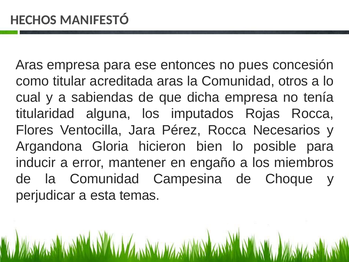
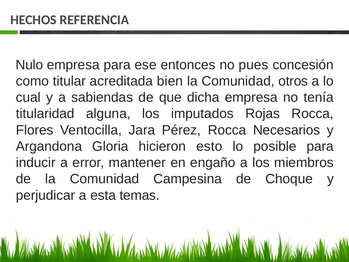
MANIFESTÓ: MANIFESTÓ -> REFERENCIA
Aras at (29, 65): Aras -> Nulo
acreditada aras: aras -> bien
bien: bien -> esto
